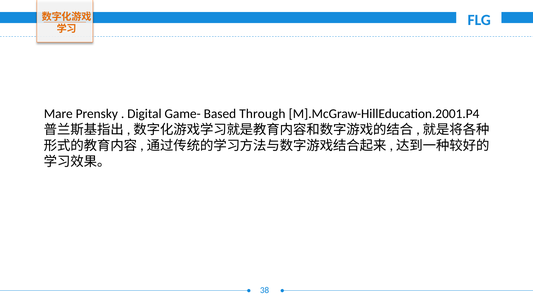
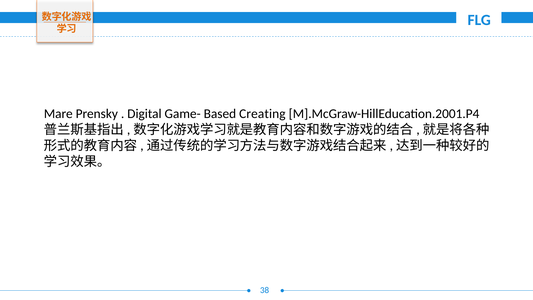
Through: Through -> Creating
